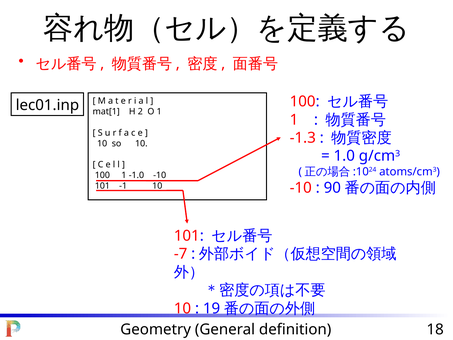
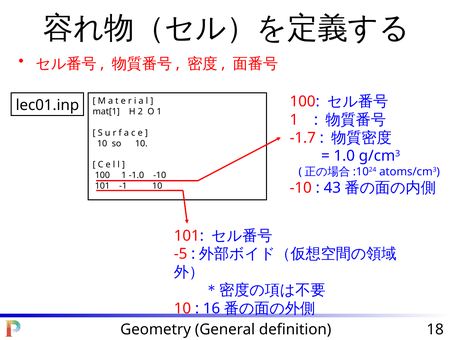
-1.3: -1.3 -> -1.7
90: 90 -> 43
-7: -7 -> -5
19: 19 -> 16
